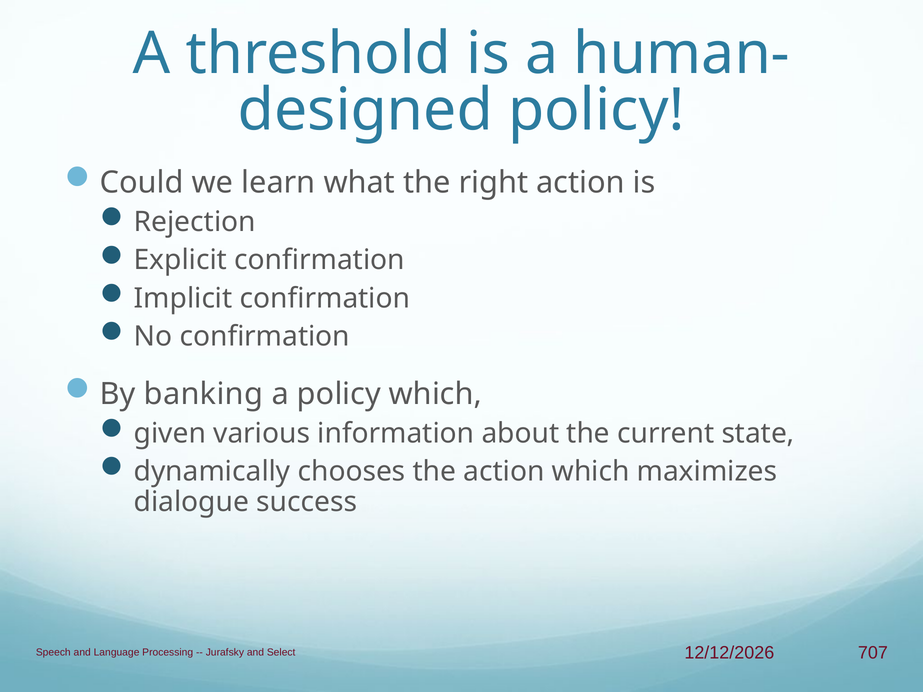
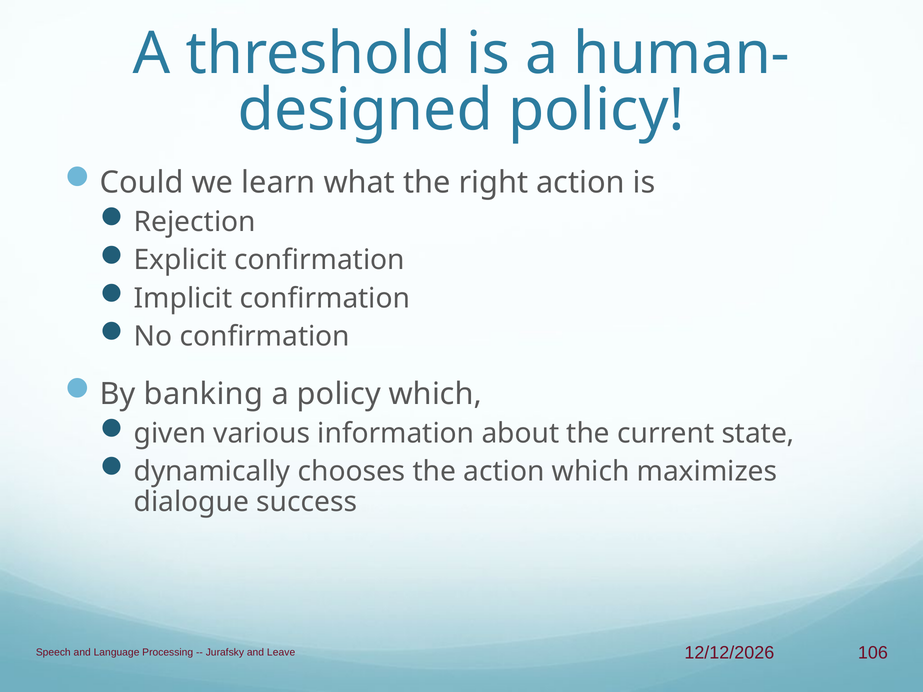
707: 707 -> 106
Select: Select -> Leave
